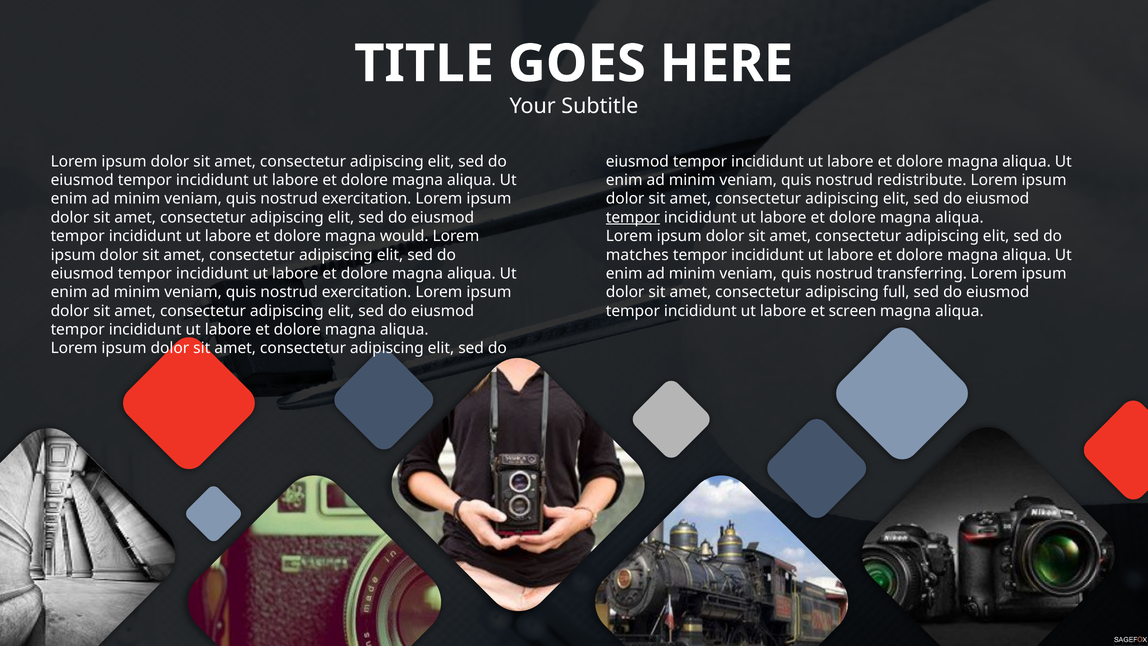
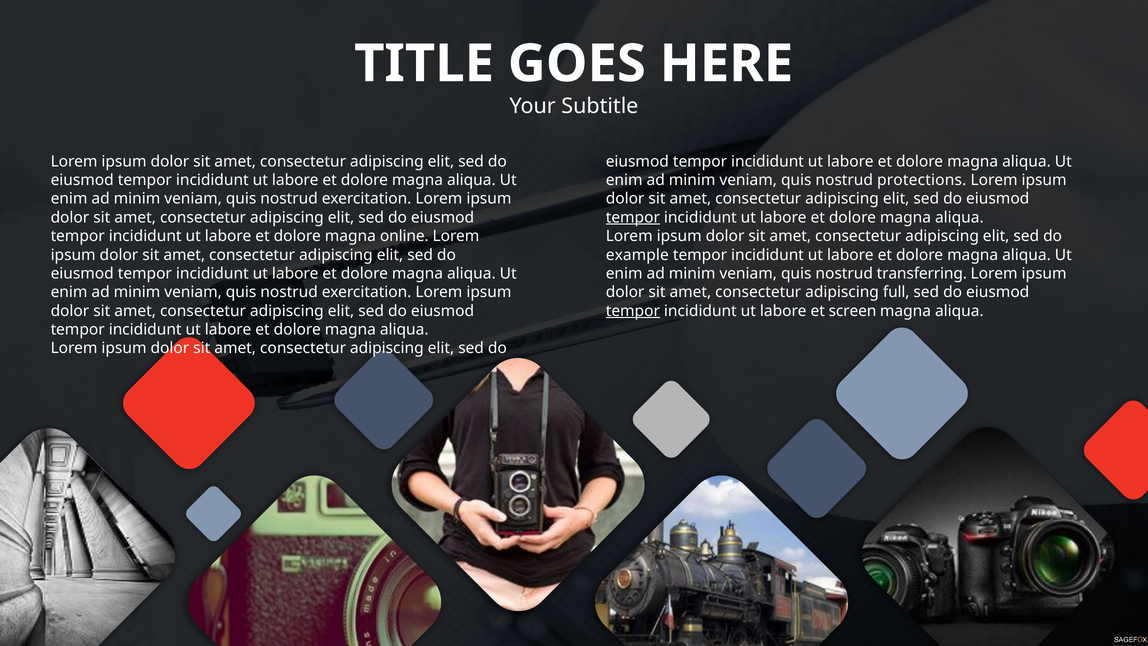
redistribute: redistribute -> protections
would: would -> online
matches: matches -> example
tempor at (633, 311) underline: none -> present
